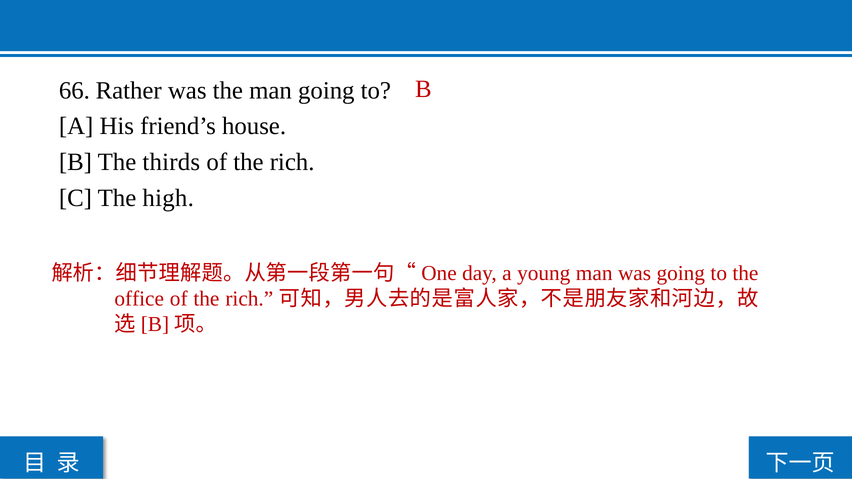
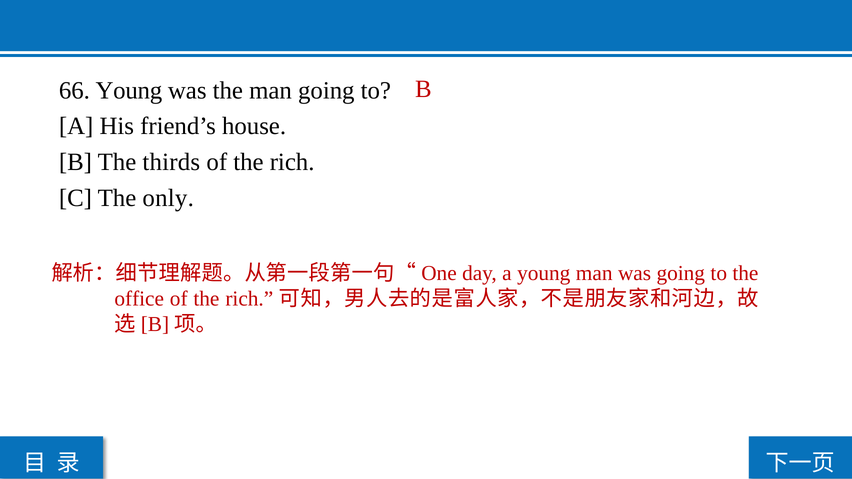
66 Rather: Rather -> Young
high: high -> only
